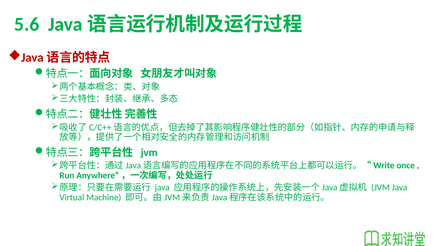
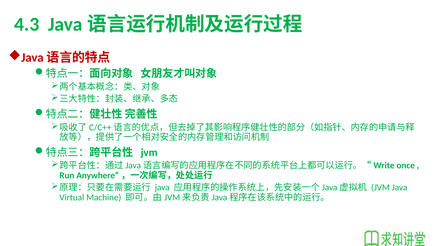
5.6: 5.6 -> 4.3
